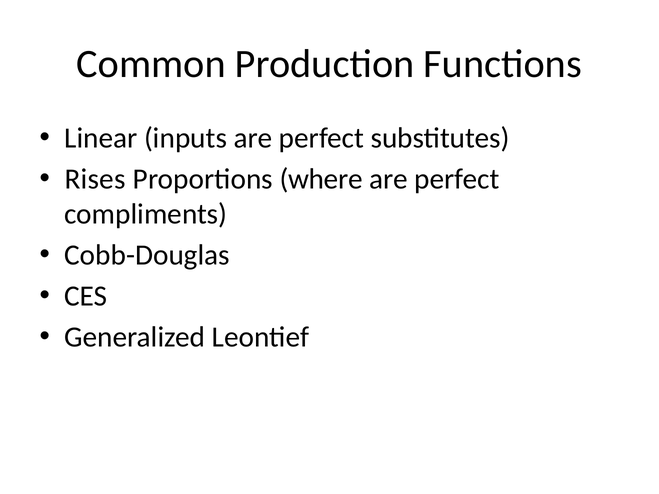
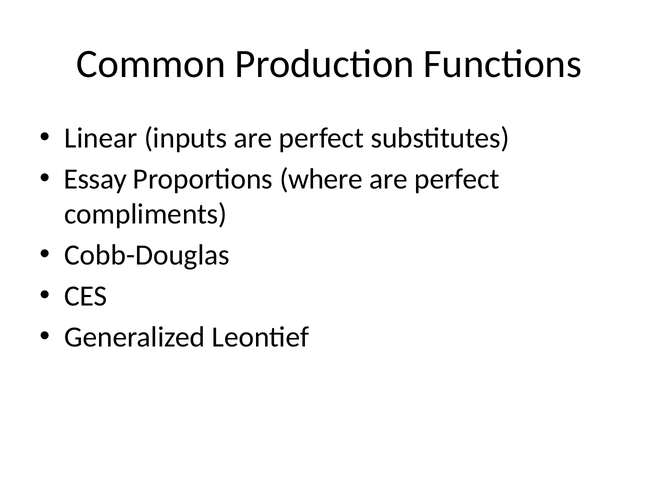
Rises: Rises -> Essay
